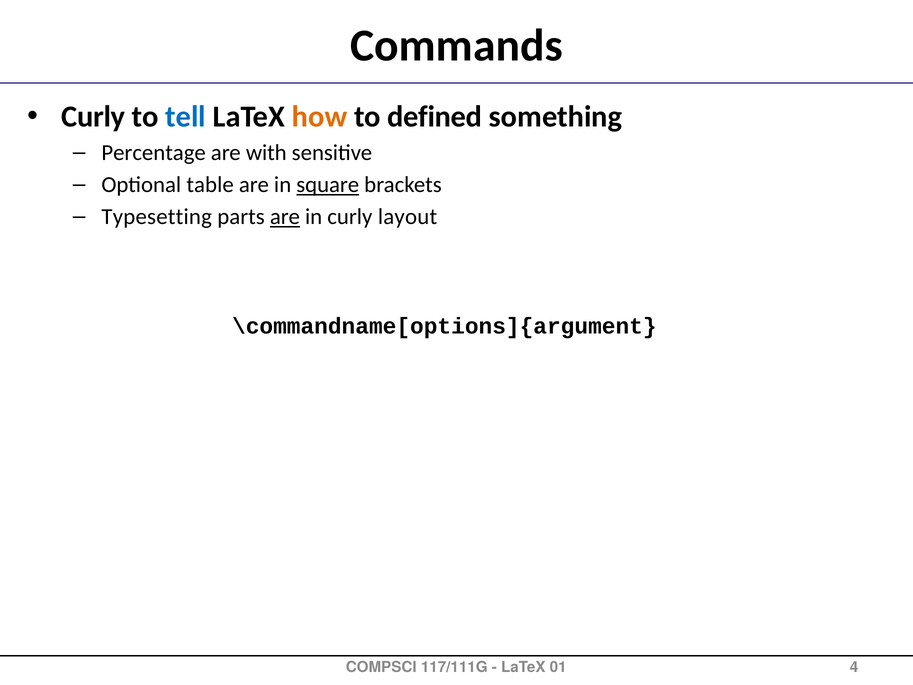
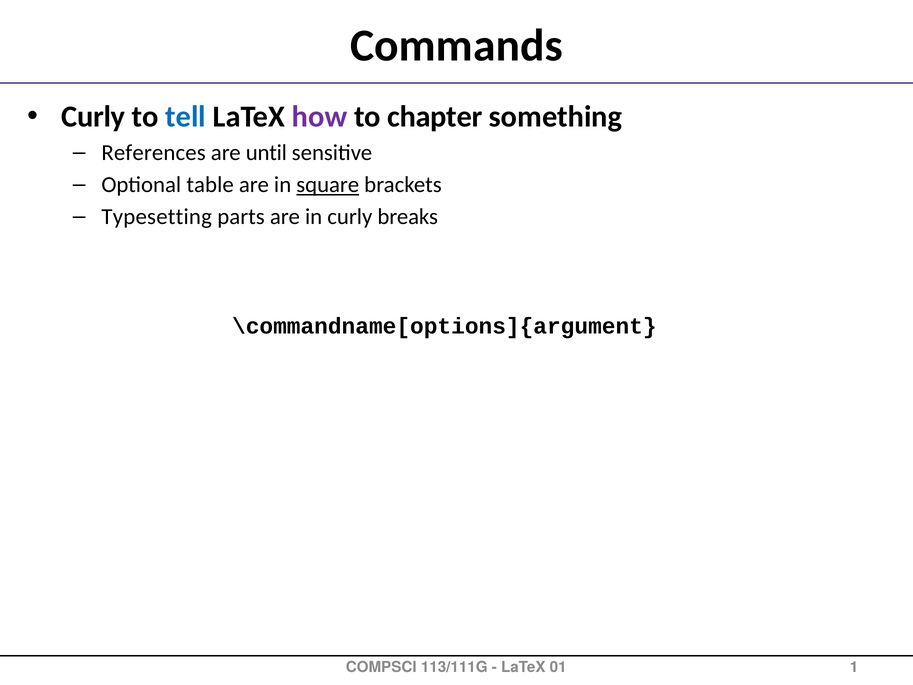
how colour: orange -> purple
defined: defined -> chapter
Percentage: Percentage -> References
with: with -> until
are at (285, 217) underline: present -> none
layout: layout -> breaks
117/111G: 117/111G -> 113/111G
4: 4 -> 1
